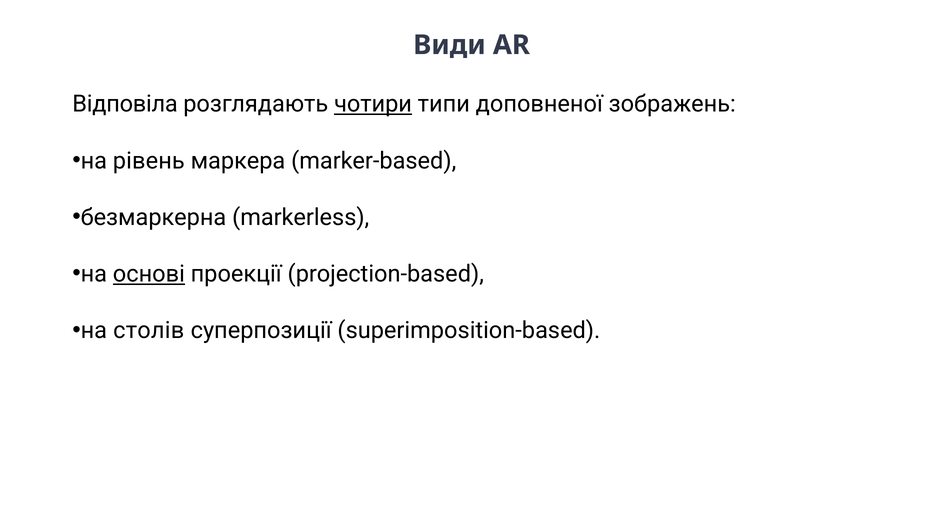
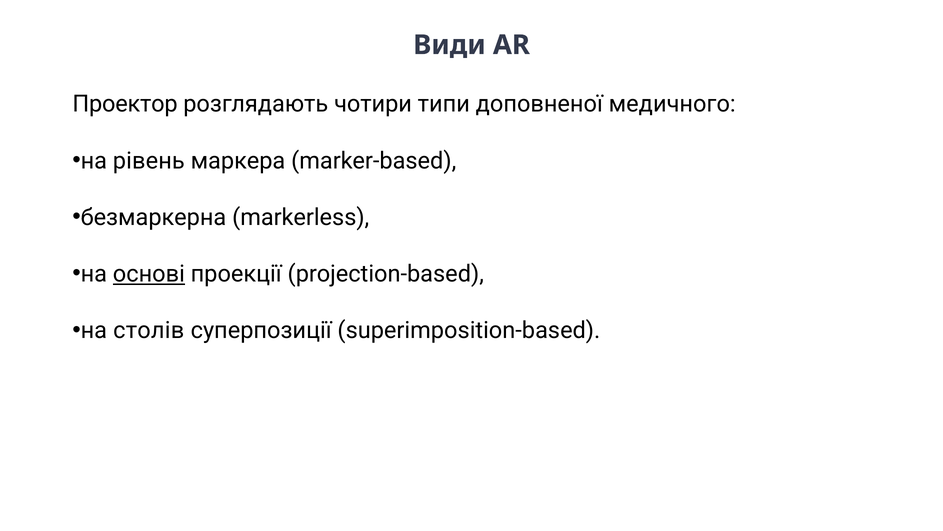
Відповіла: Відповіла -> Проектор
чотири underline: present -> none
зображень: зображень -> медичного
